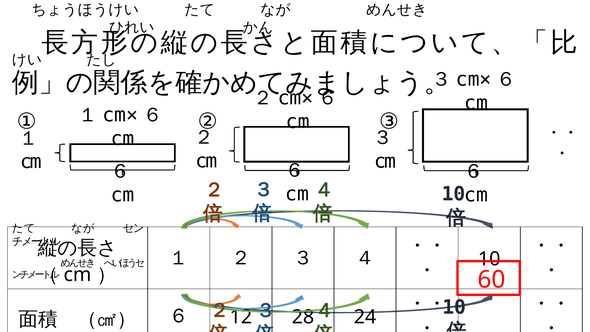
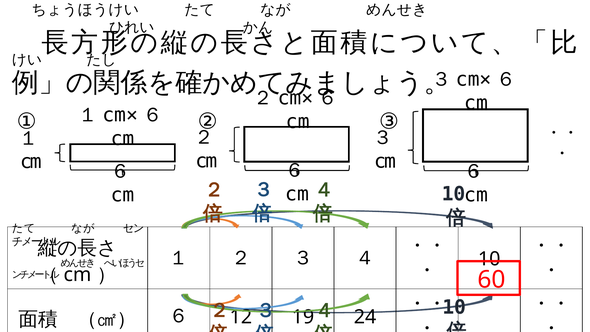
28: 28 -> 19
